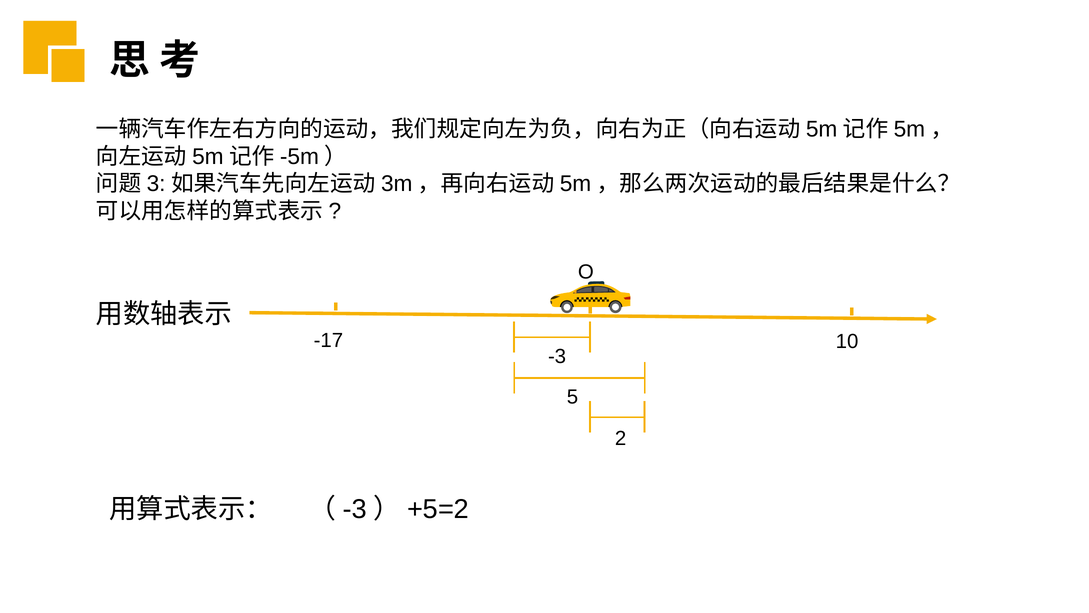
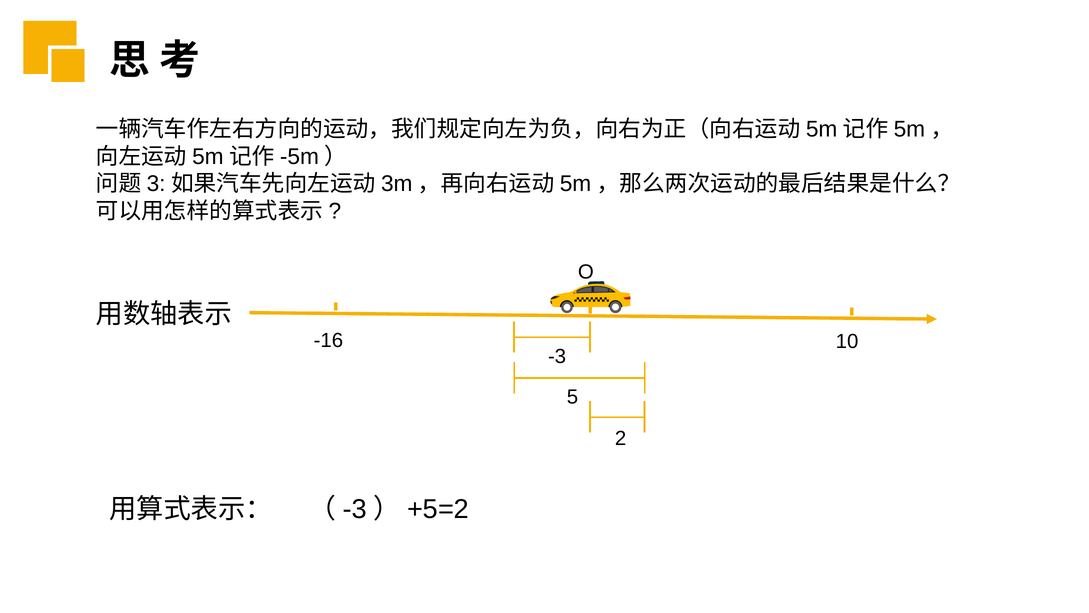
-17: -17 -> -16
